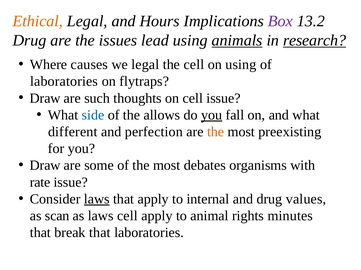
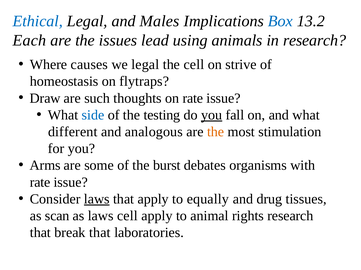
Ethical colour: orange -> blue
Hours: Hours -> Males
Box colour: purple -> blue
Drug at (30, 40): Drug -> Each
animals underline: present -> none
research at (315, 40) underline: present -> none
on using: using -> strive
laboratories at (64, 82): laboratories -> homeostasis
on cell: cell -> rate
allows: allows -> testing
perfection: perfection -> analogous
preexisting: preexisting -> stimulation
Draw at (45, 166): Draw -> Arms
of the most: most -> burst
internal: internal -> equally
values: values -> tissues
rights minutes: minutes -> research
